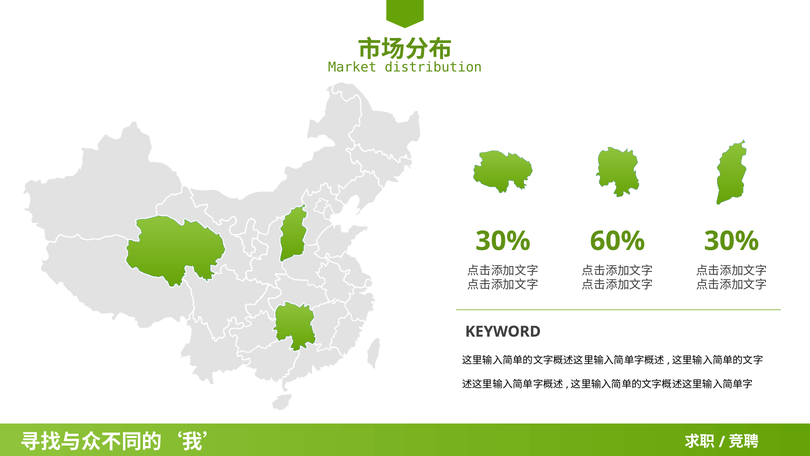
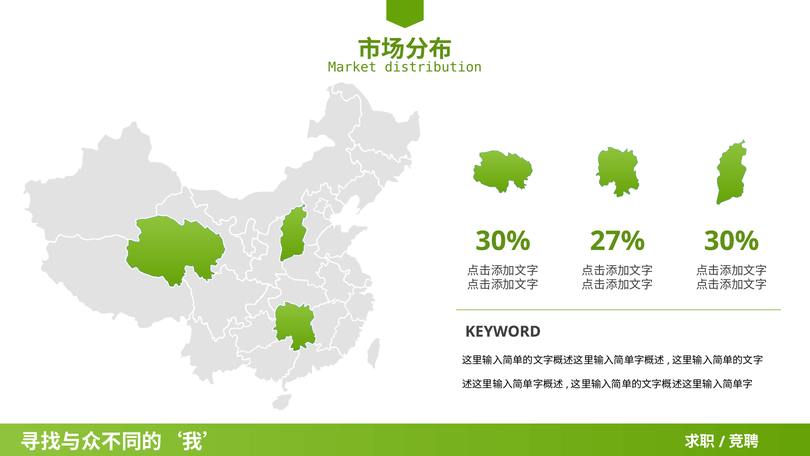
60%: 60% -> 27%
